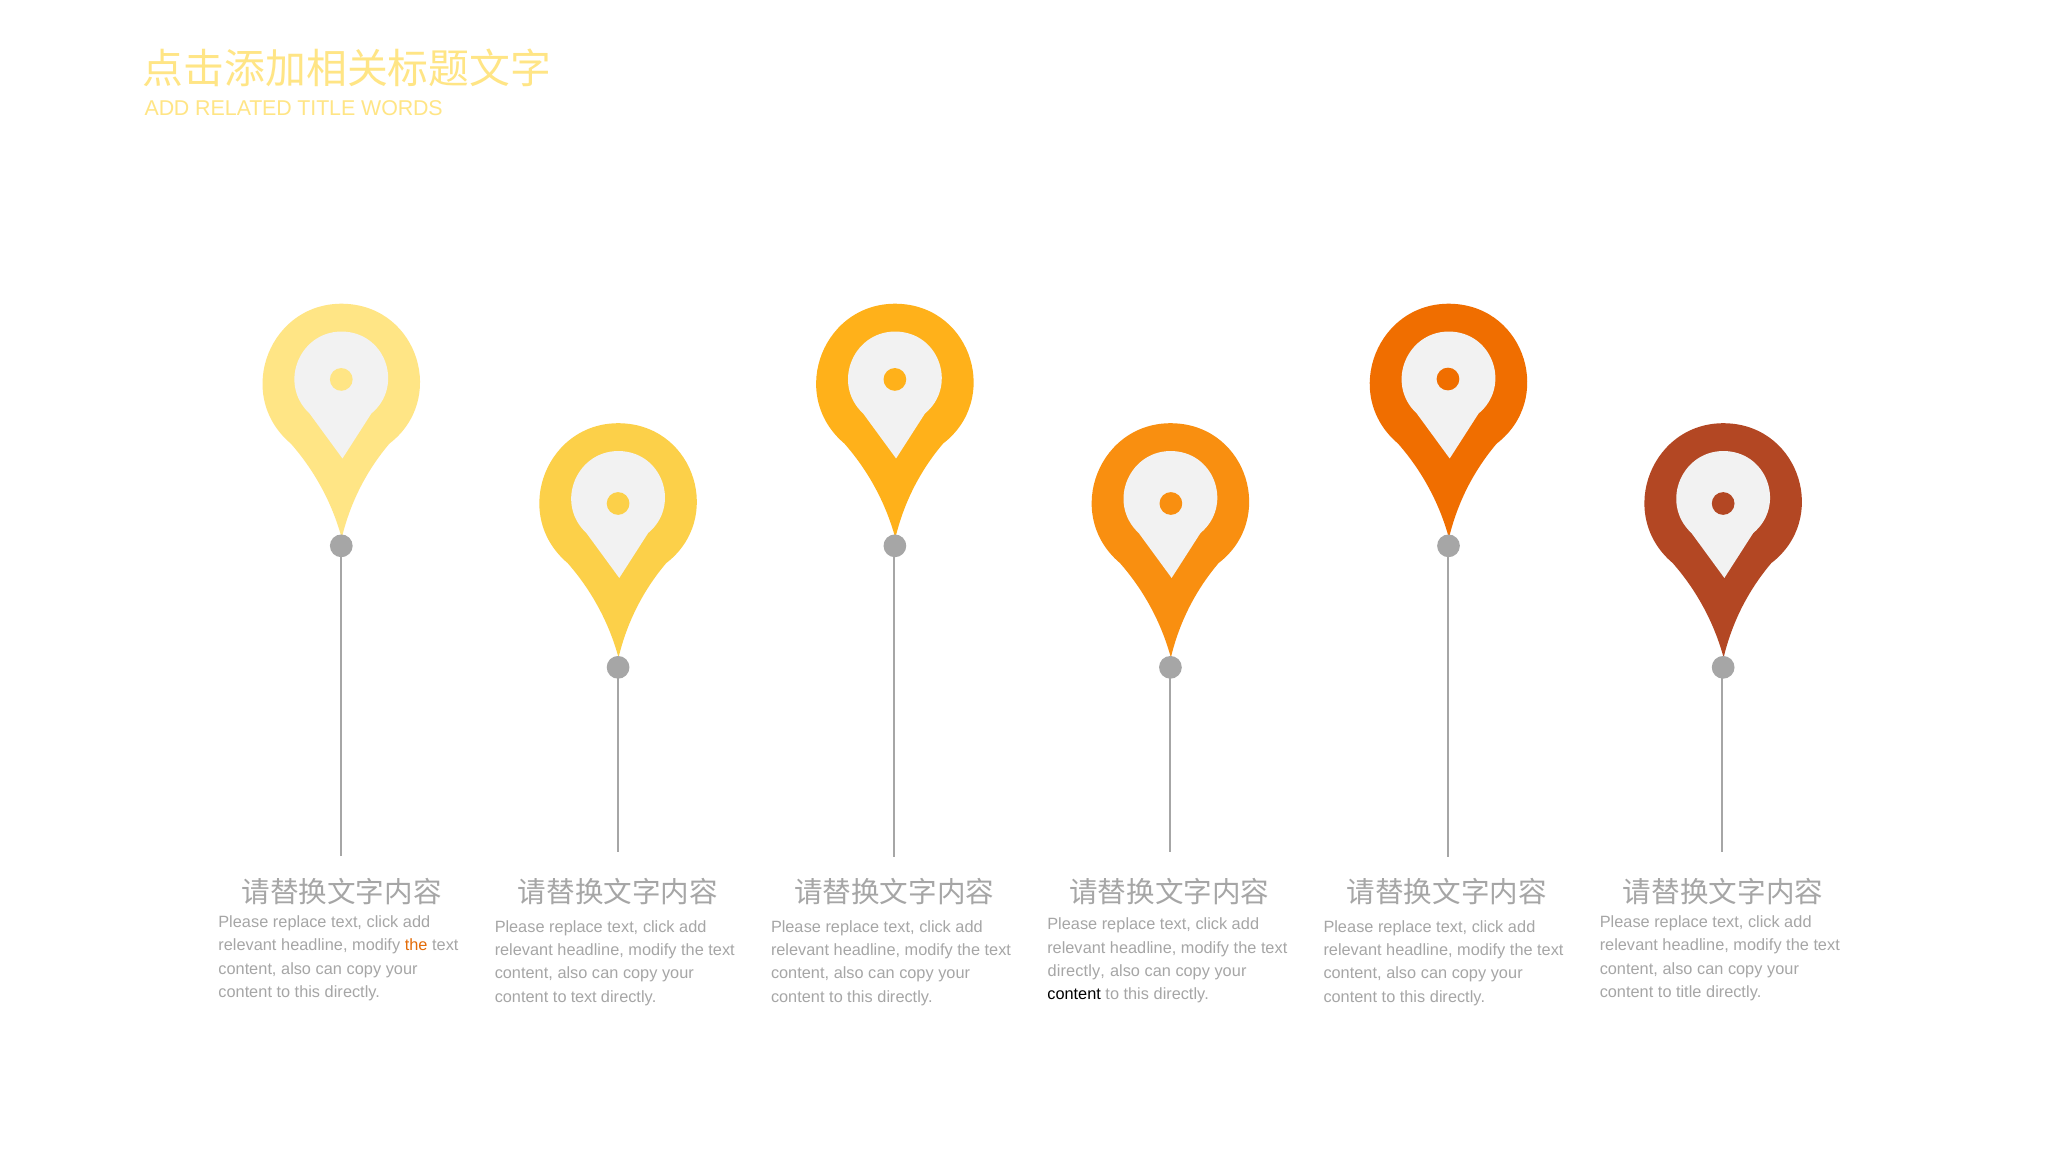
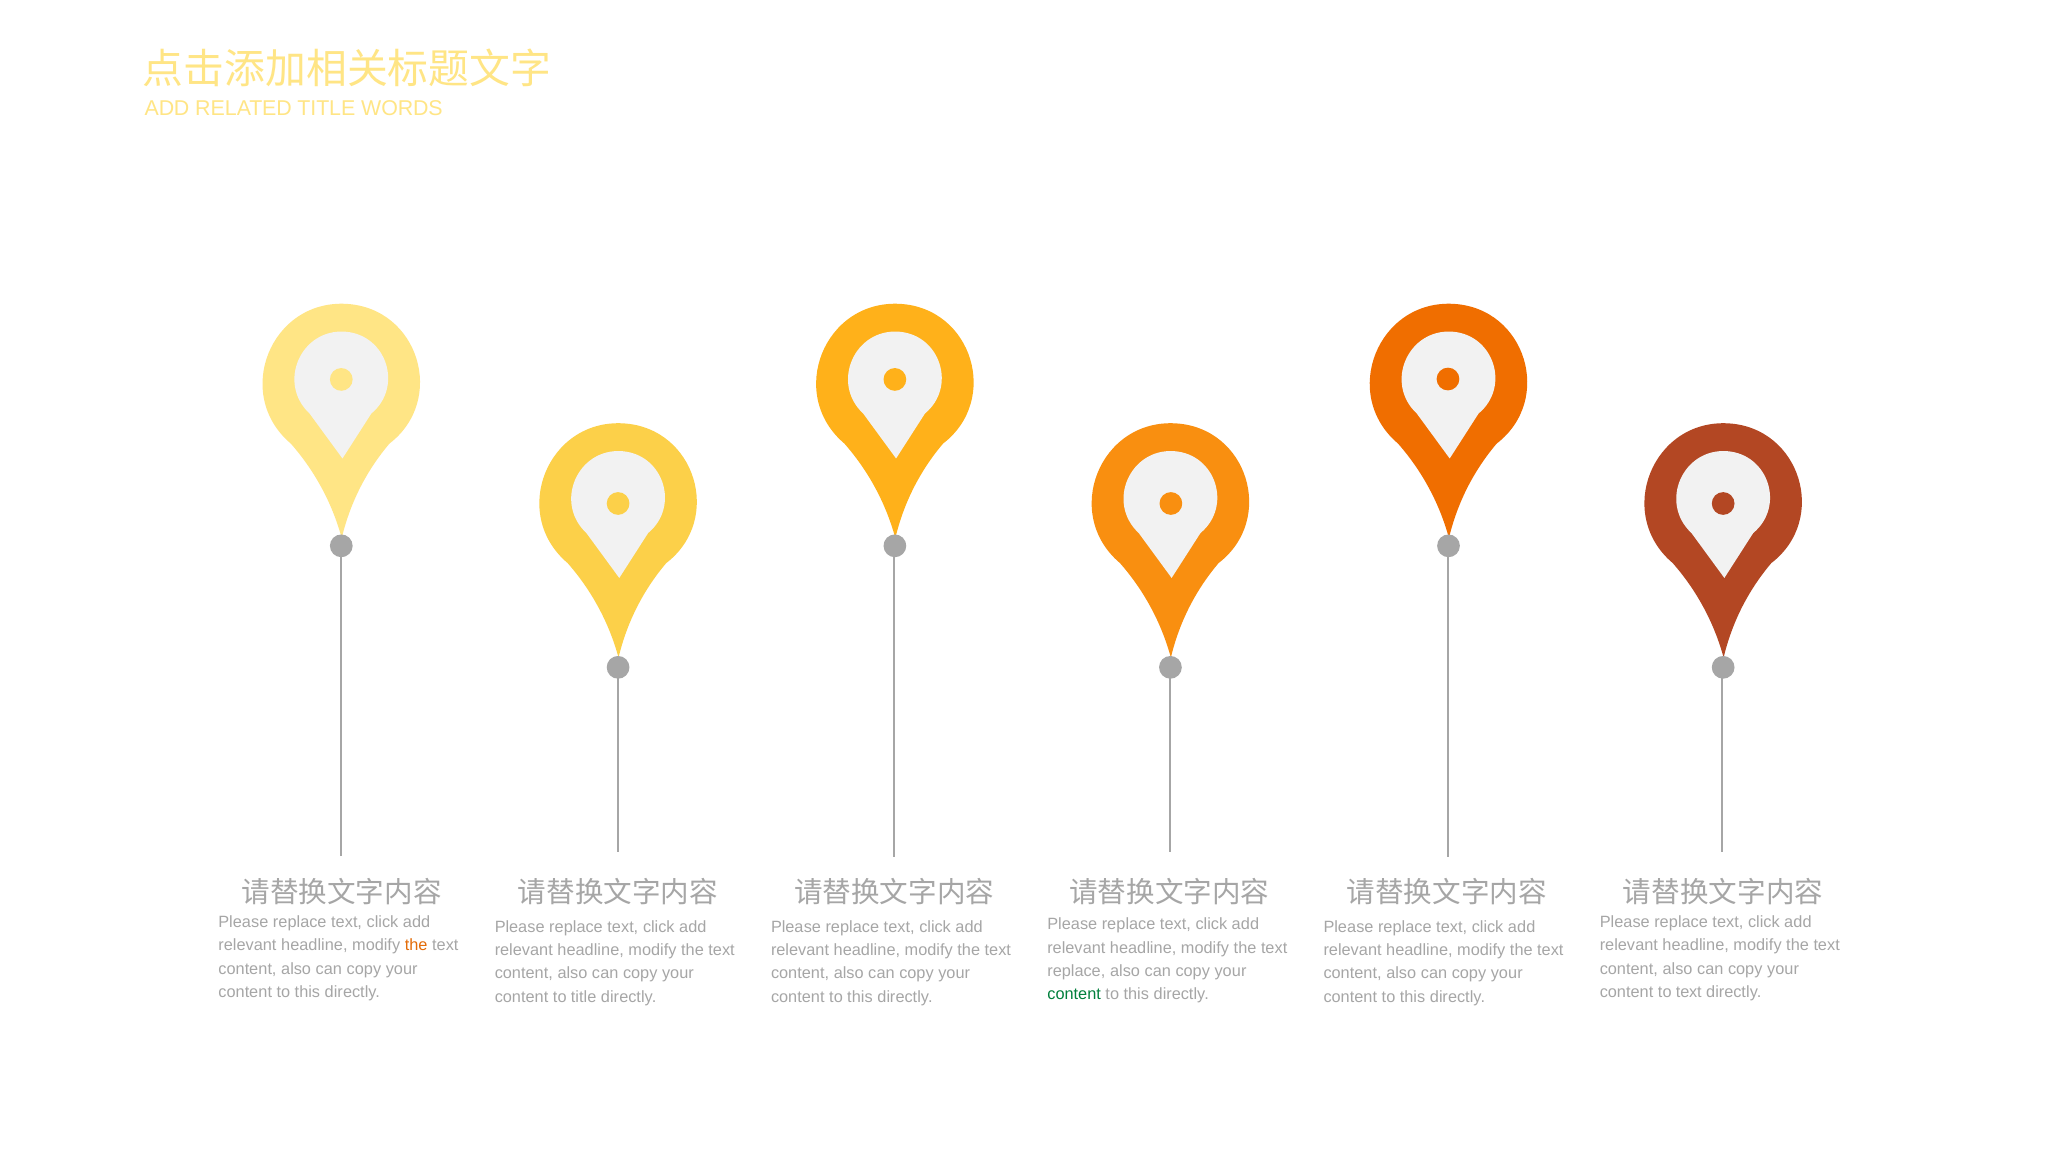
directly at (1076, 971): directly -> replace
to title: title -> text
content at (1074, 994) colour: black -> green
to text: text -> title
